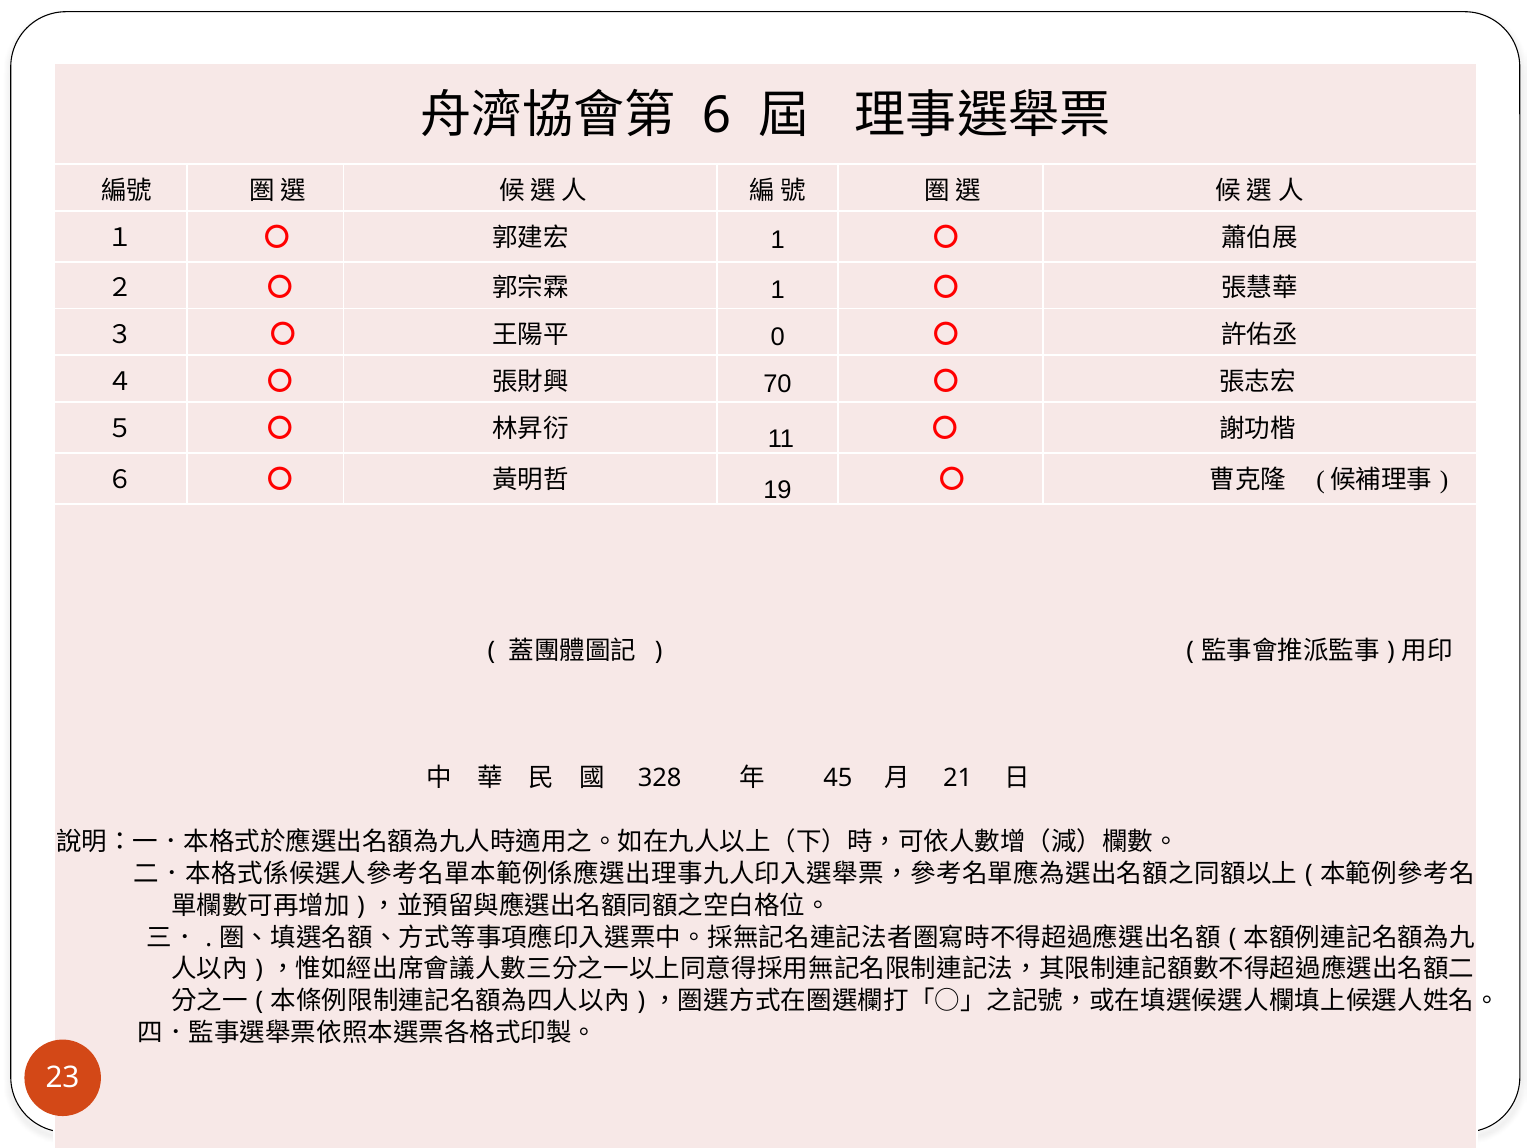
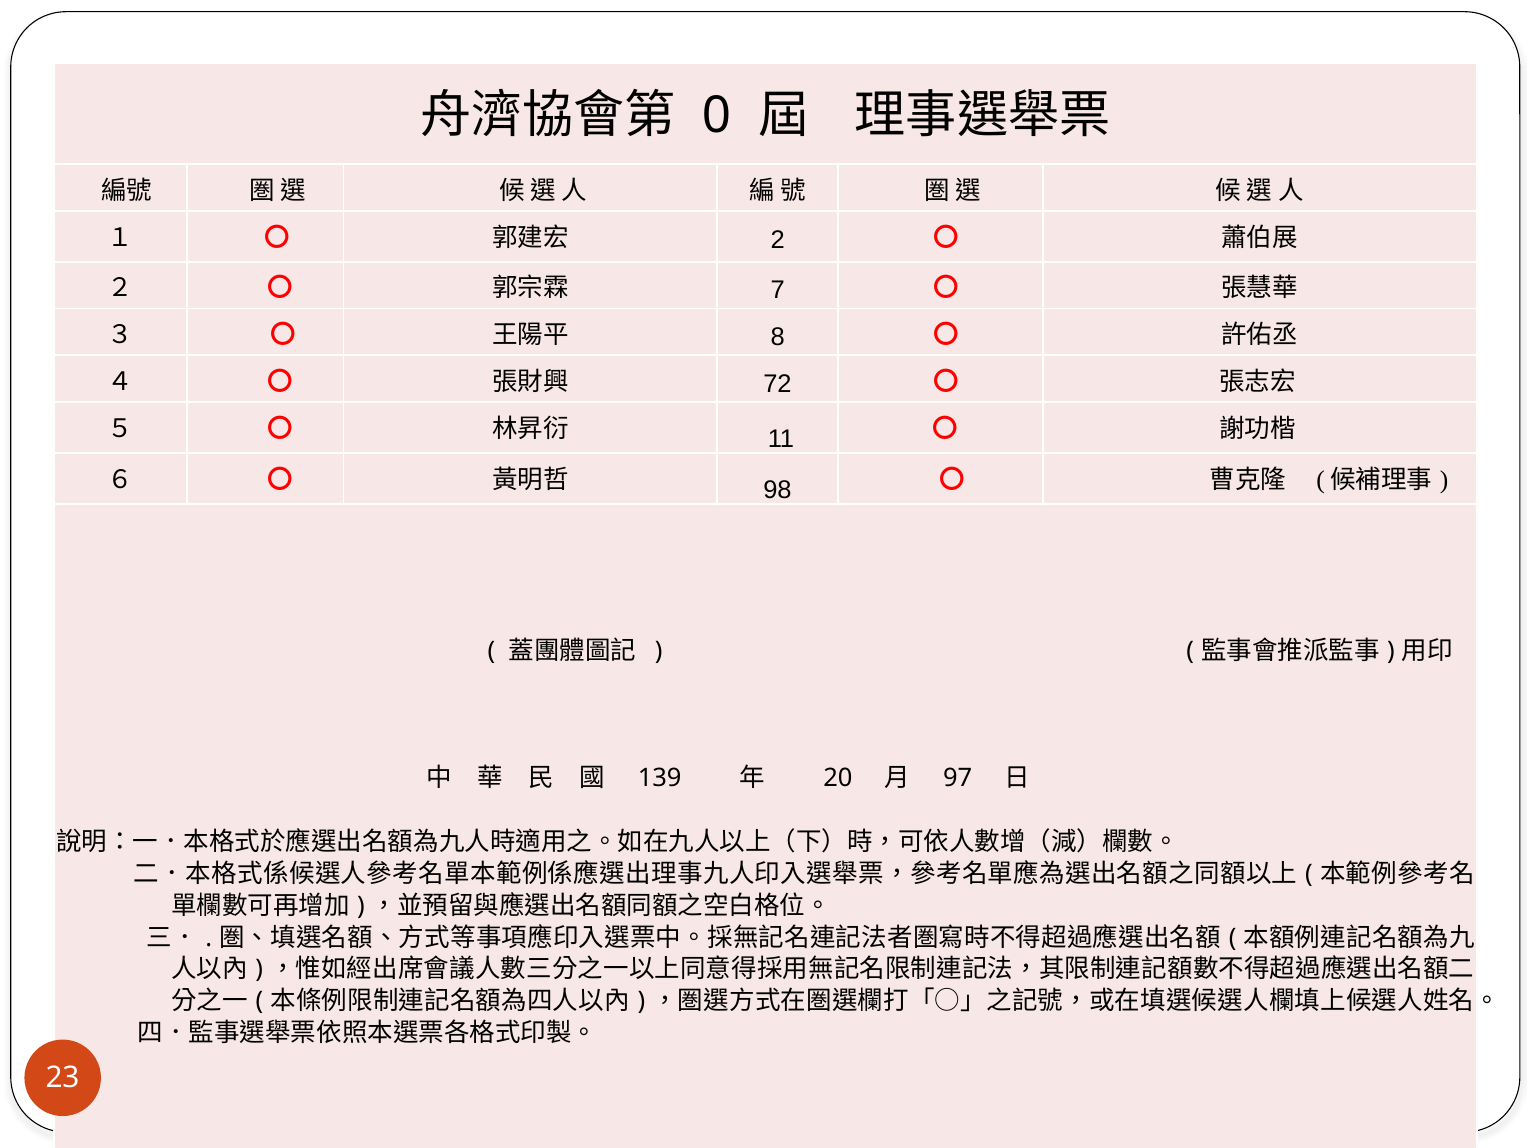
6: 6 -> 0
1 at (778, 240): 1 -> 2
1 at (778, 290): 1 -> 7
0: 0 -> 8
70: 70 -> 72
19: 19 -> 98
328: 328 -> 139
45: 45 -> 20
21: 21 -> 97
